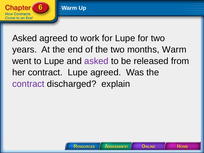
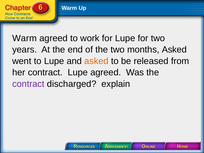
Asked at (25, 38): Asked -> Warm
months Warm: Warm -> Asked
asked at (96, 61) colour: purple -> orange
